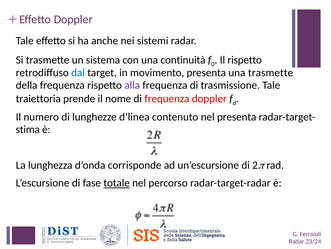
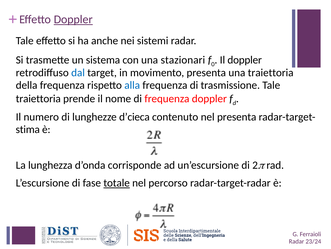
Doppler at (73, 19) underline: none -> present
continuità: continuità -> stazionari
Il rispetto: rispetto -> doppler
una trasmette: trasmette -> traiettoria
alla colour: purple -> blue
d’linea: d’linea -> d’cieca
